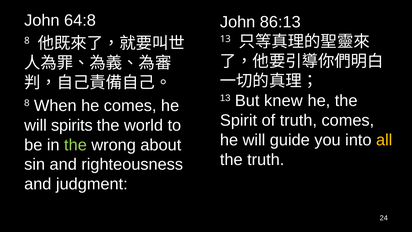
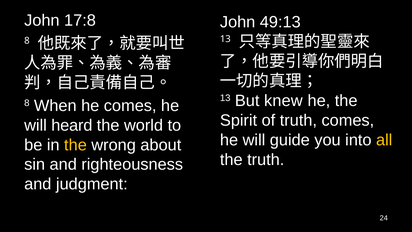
64:8: 64:8 -> 17:8
86:13: 86:13 -> 49:13
spirits: spirits -> heard
the at (75, 145) colour: light green -> yellow
